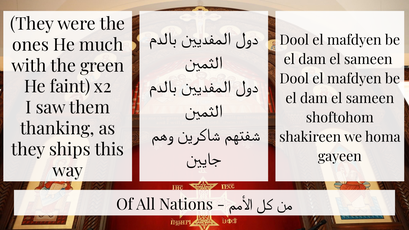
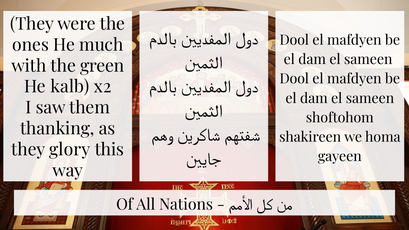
faint: faint -> kalb
ships: ships -> glory
